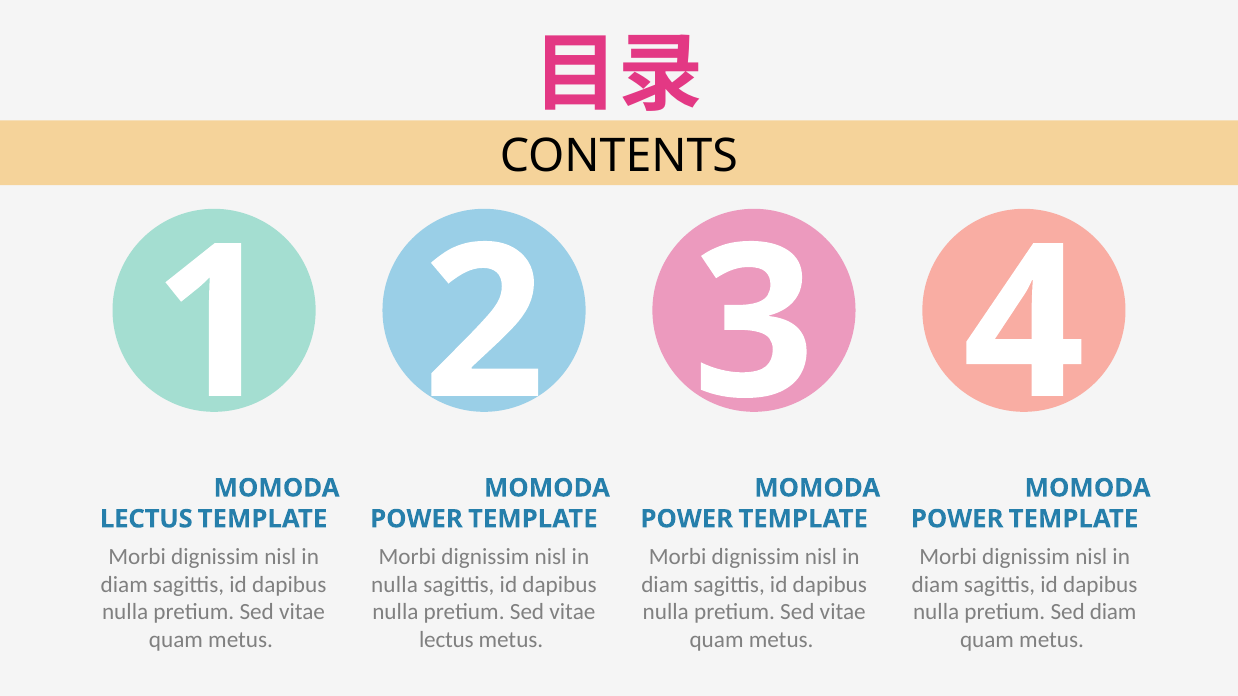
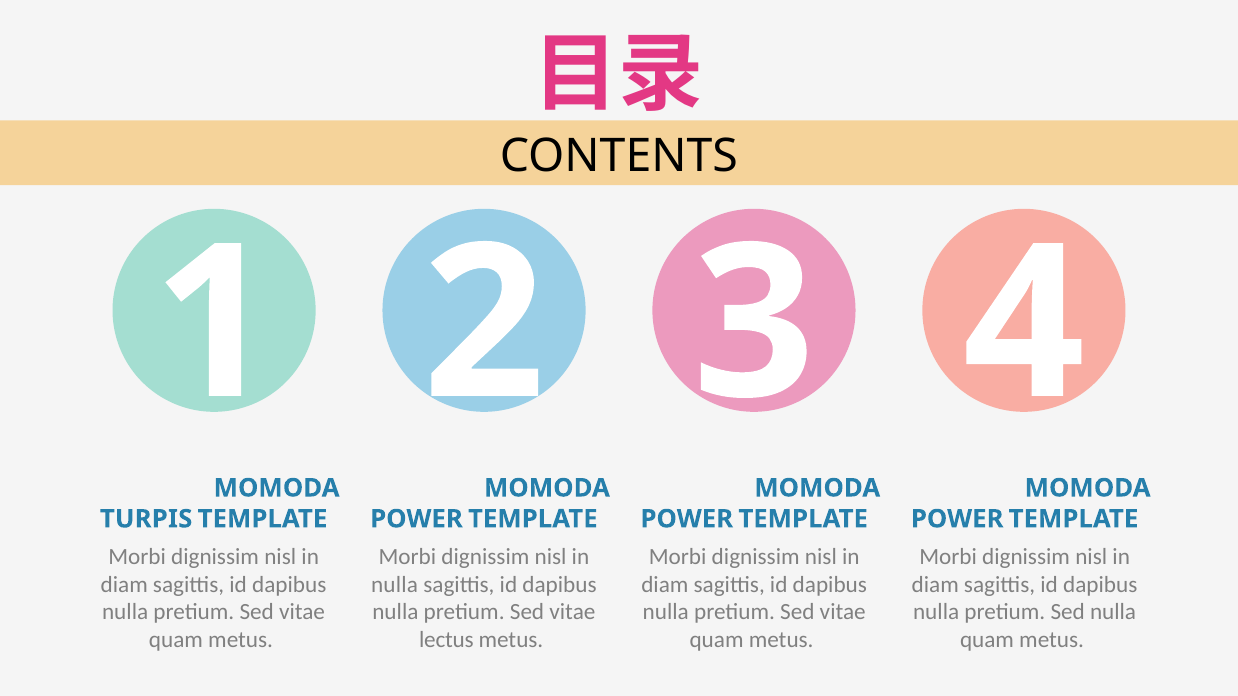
LECTUS at (146, 519): LECTUS -> TURPIS
Sed diam: diam -> nulla
